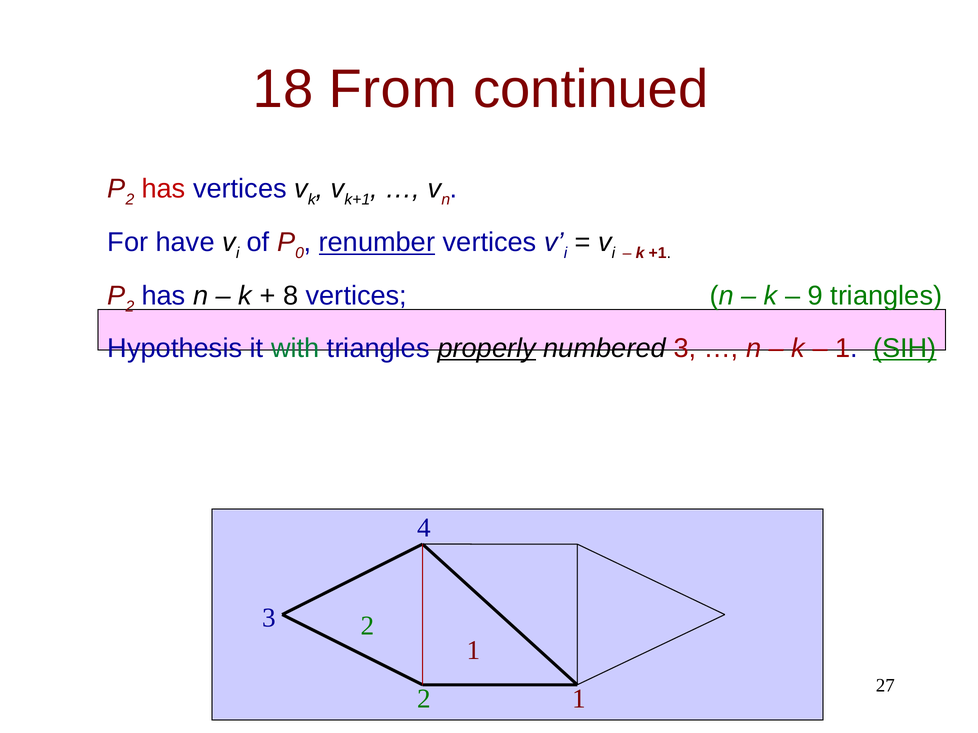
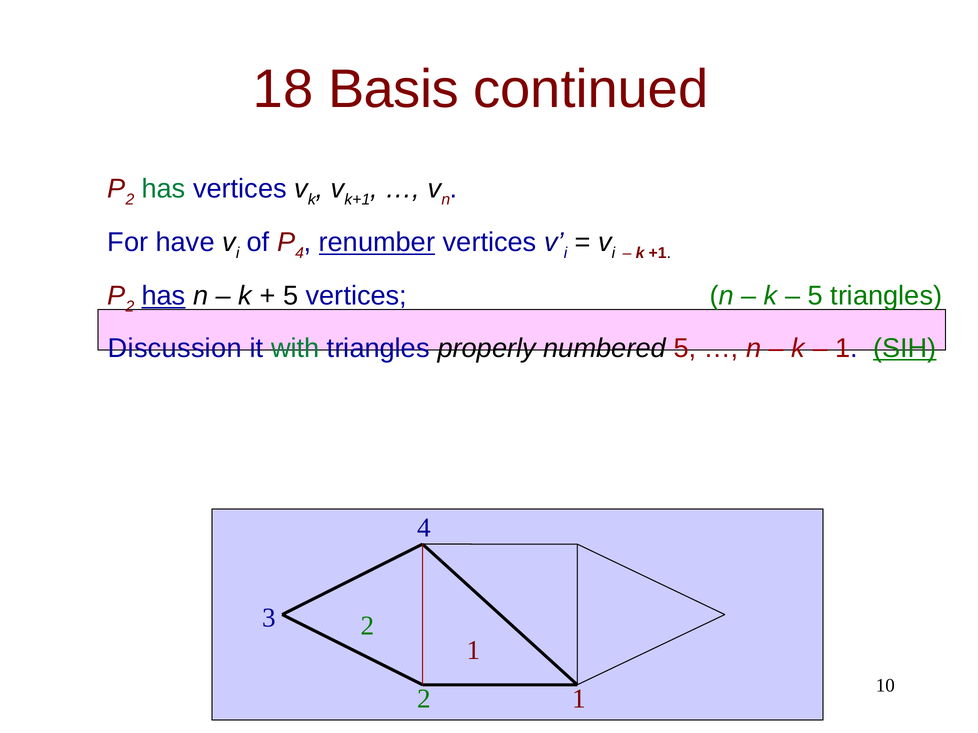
From: From -> Basis
has at (164, 189) colour: red -> green
0 at (300, 253): 0 -> 4
has at (164, 296) underline: none -> present
8 at (291, 296): 8 -> 5
9 at (815, 296): 9 -> 5
Hypothesis: Hypothesis -> Discussion
properly underline: present -> none
numbered 3: 3 -> 5
27: 27 -> 10
